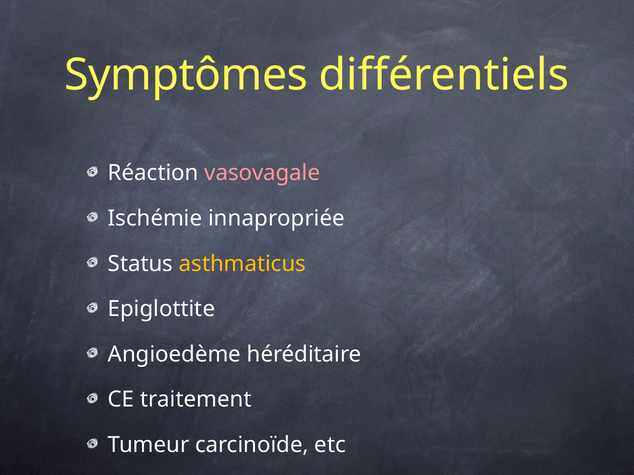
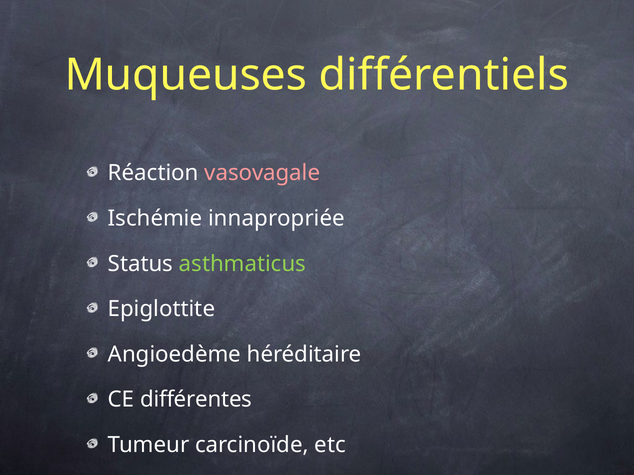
Symptômes: Symptômes -> Muqueuses
asthmaticus colour: yellow -> light green
traitement: traitement -> différentes
